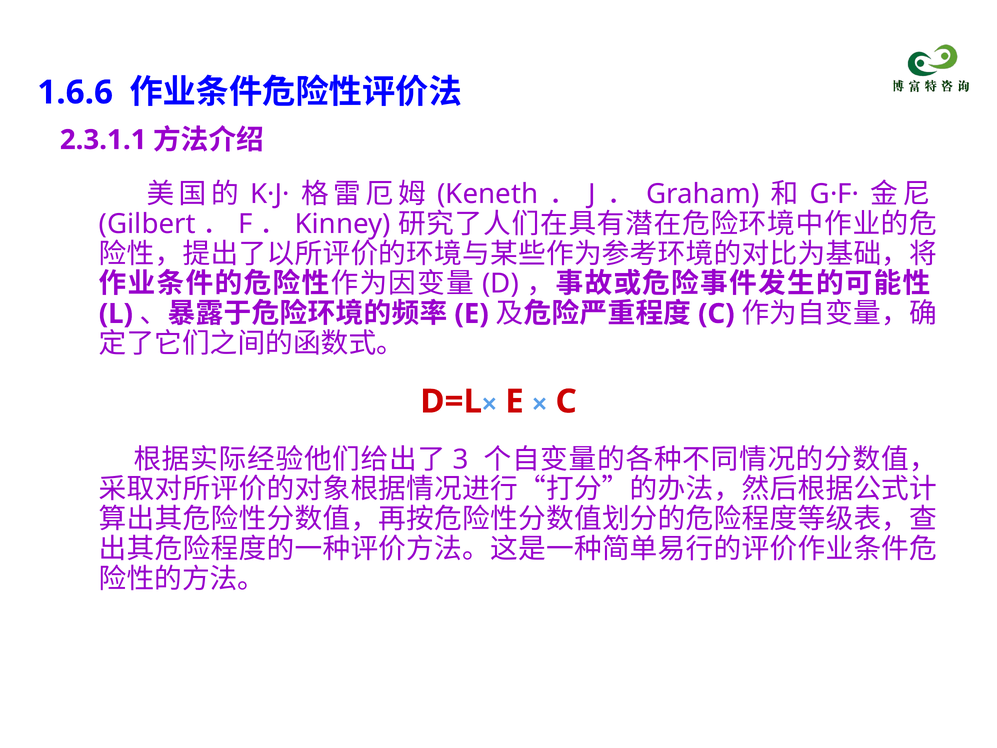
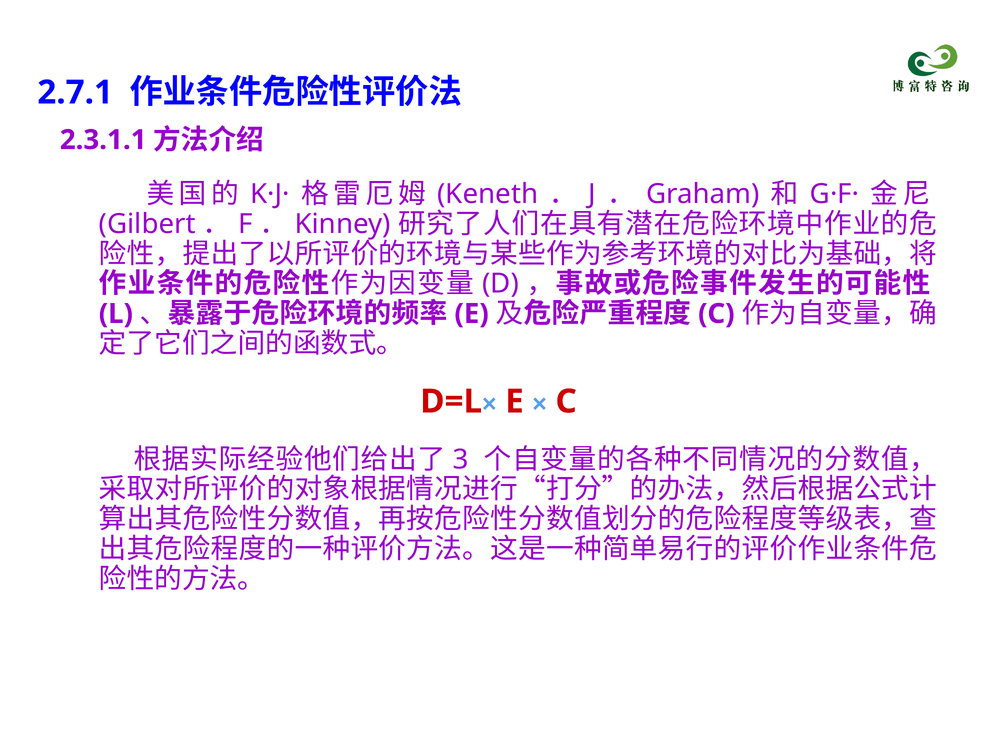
1.6.6: 1.6.6 -> 2.7.1
